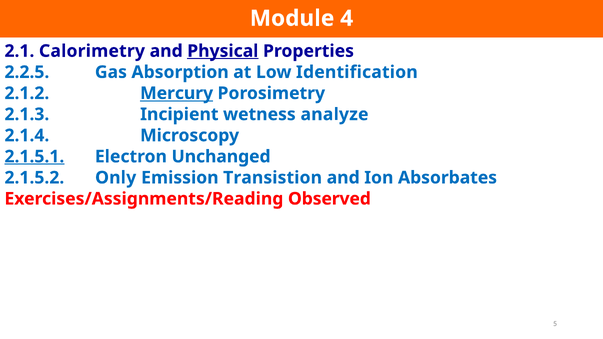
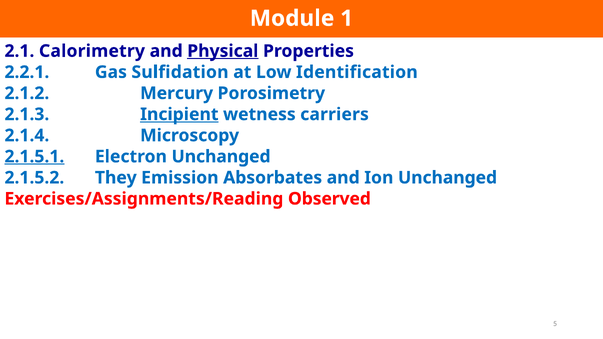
4: 4 -> 1
2.2.5: 2.2.5 -> 2.2.1
Absorption: Absorption -> Sulfidation
Mercury underline: present -> none
Incipient underline: none -> present
analyze: analyze -> carriers
Only: Only -> They
Transistion: Transistion -> Absorbates
Ion Absorbates: Absorbates -> Unchanged
